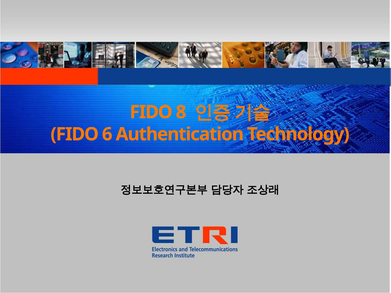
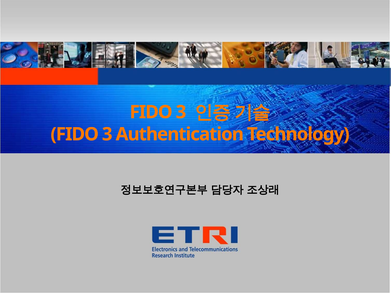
8 at (181, 112): 8 -> 3
6 at (107, 134): 6 -> 3
